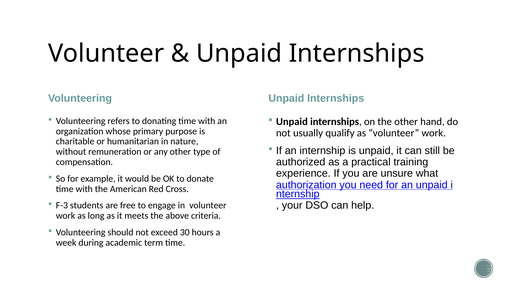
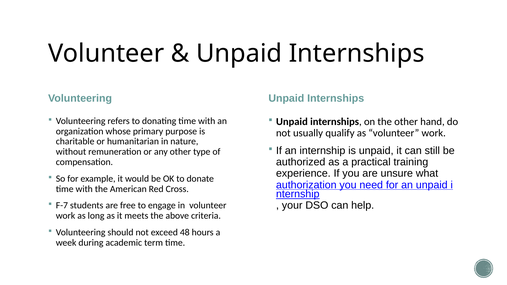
F-3: F-3 -> F-7
30: 30 -> 48
